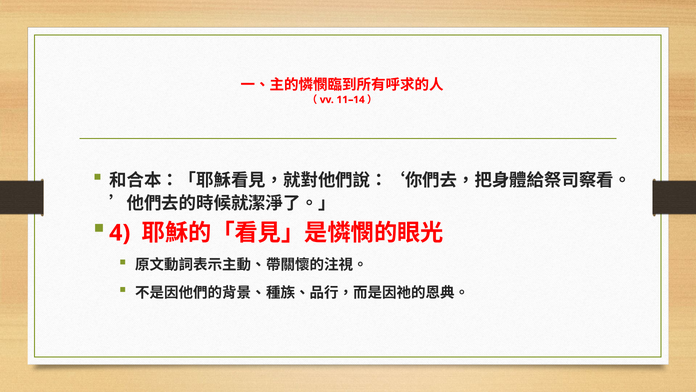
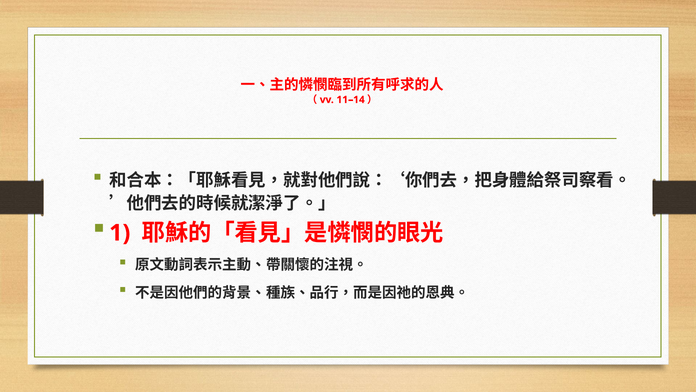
4: 4 -> 1
